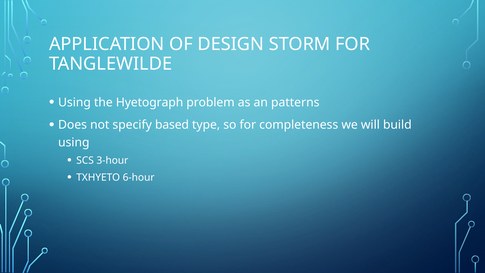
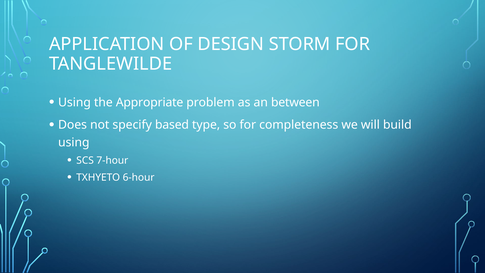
Hyetograph: Hyetograph -> Appropriate
patterns: patterns -> between
3-hour: 3-hour -> 7-hour
